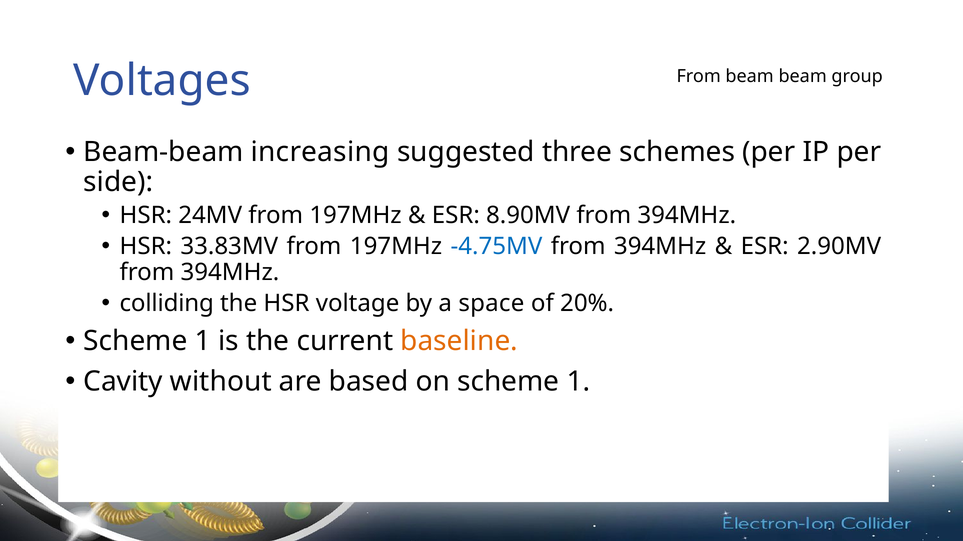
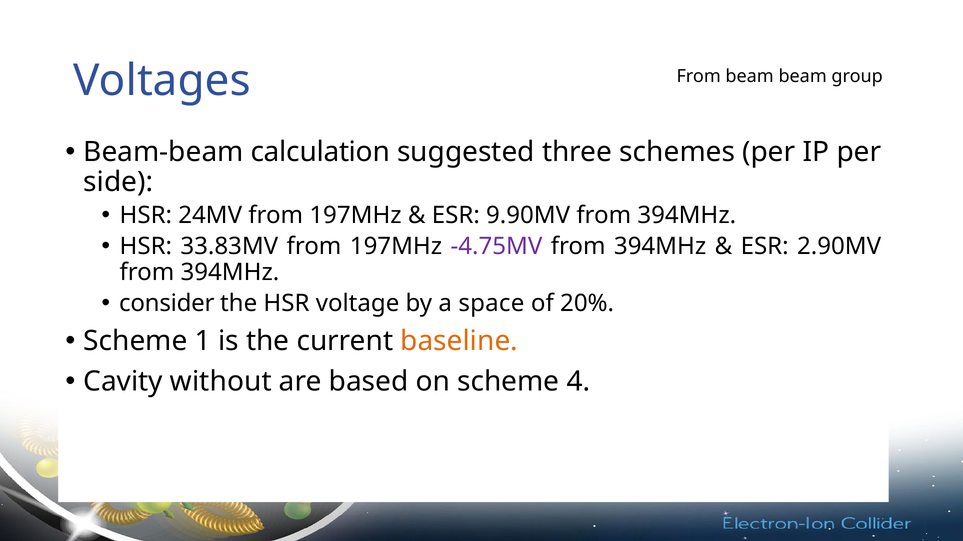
increasing: increasing -> calculation
8.90MV: 8.90MV -> 9.90MV
-4.75MV colour: blue -> purple
colliding: colliding -> consider
on scheme 1: 1 -> 4
